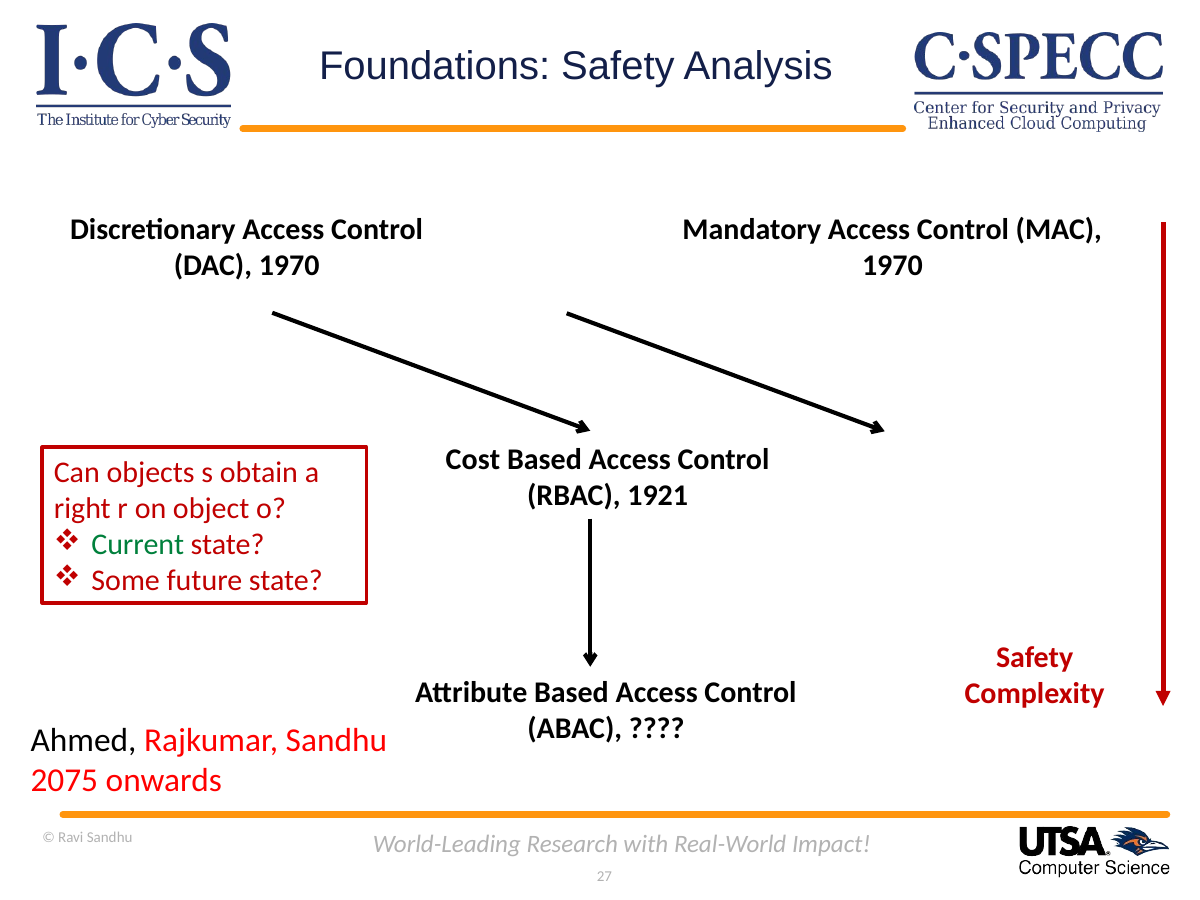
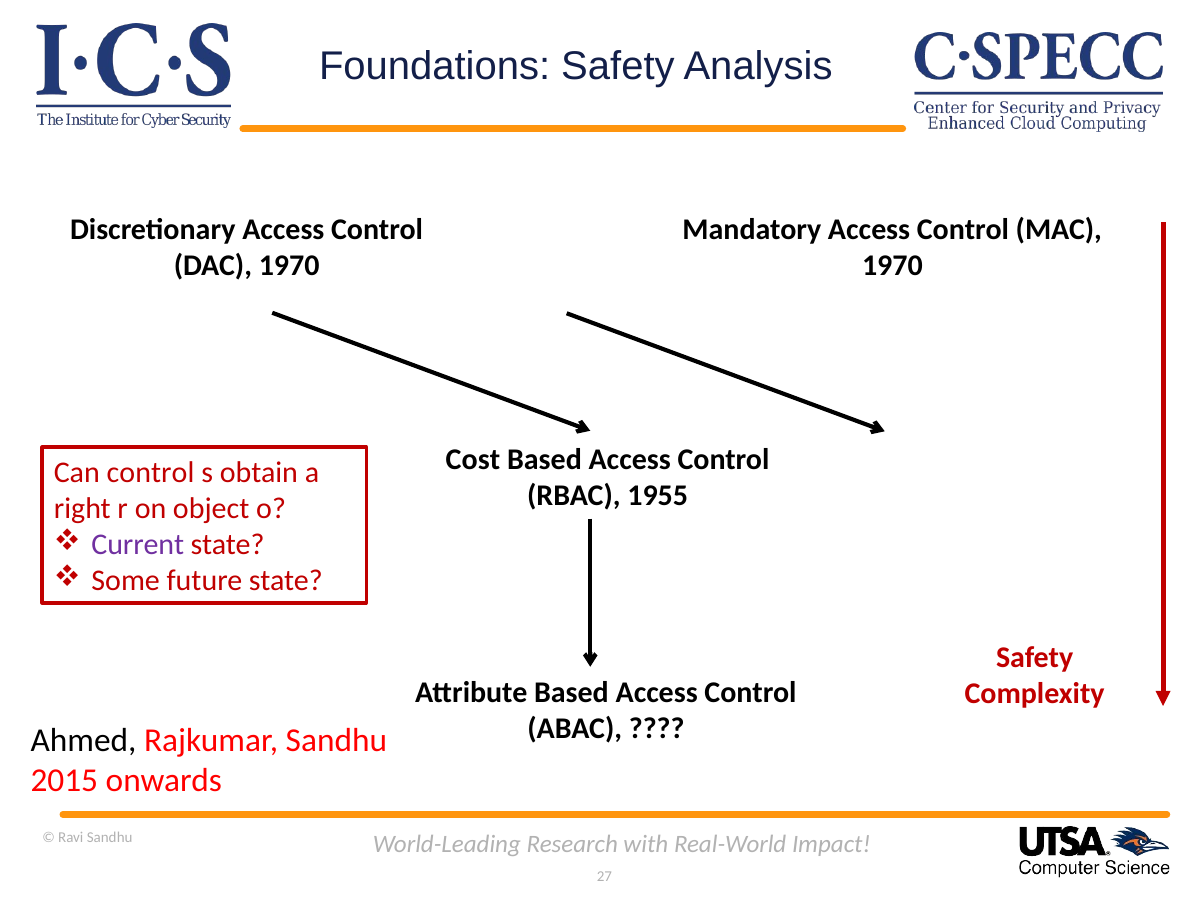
Can objects: objects -> control
1921: 1921 -> 1955
Current colour: green -> purple
2075: 2075 -> 2015
